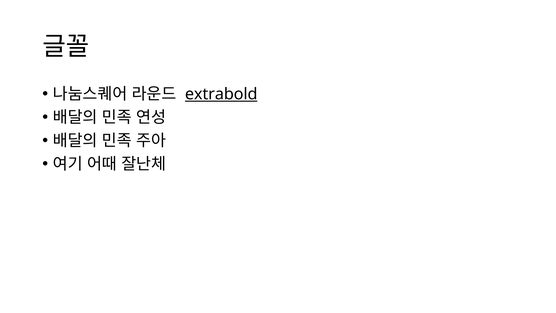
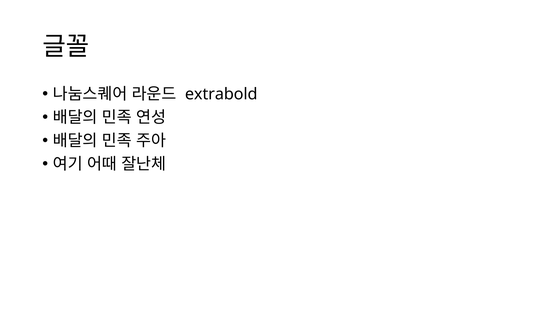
extrabold underline: present -> none
